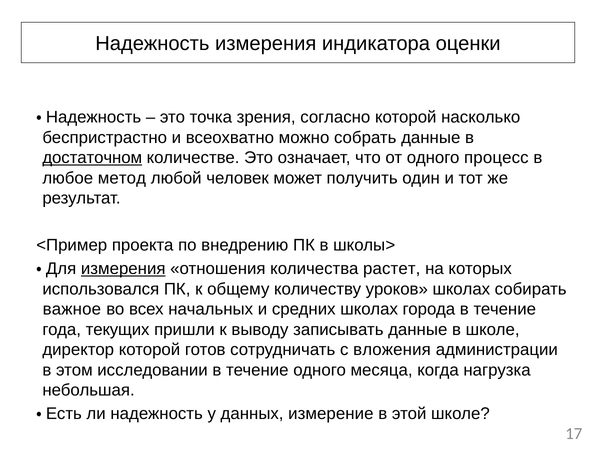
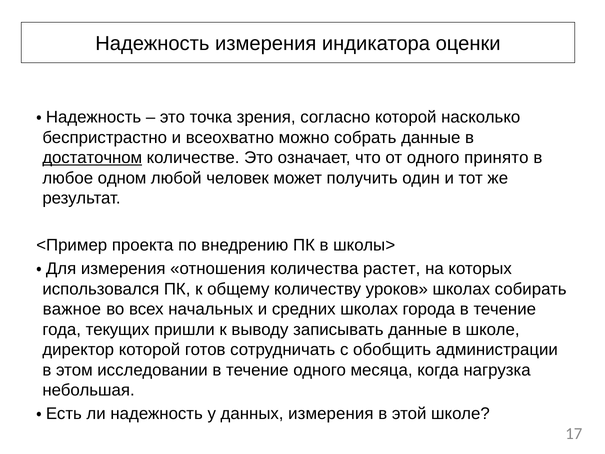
процесс: процесс -> принято
метод: метод -> одном
измерения at (123, 269) underline: present -> none
вложения: вложения -> обобщить
данных измерение: измерение -> измерения
